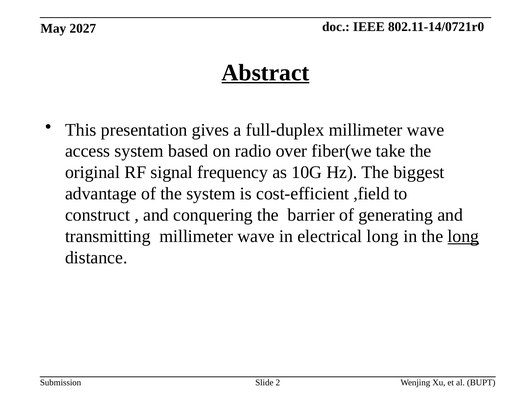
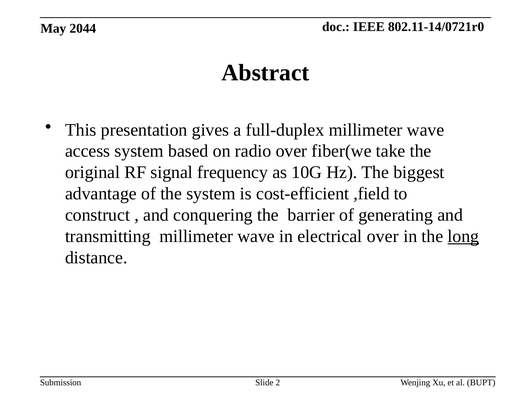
2027: 2027 -> 2044
Abstract underline: present -> none
electrical long: long -> over
